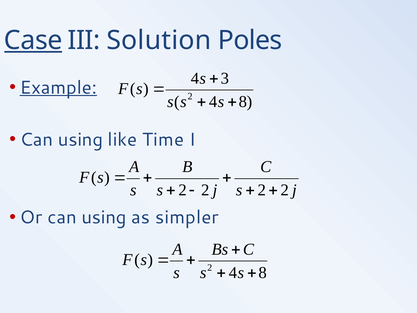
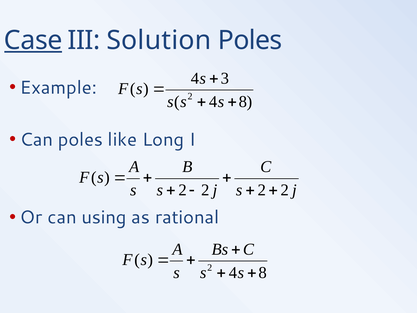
Example underline: present -> none
using at (81, 139): using -> poles
Time: Time -> Long
simpler: simpler -> rational
